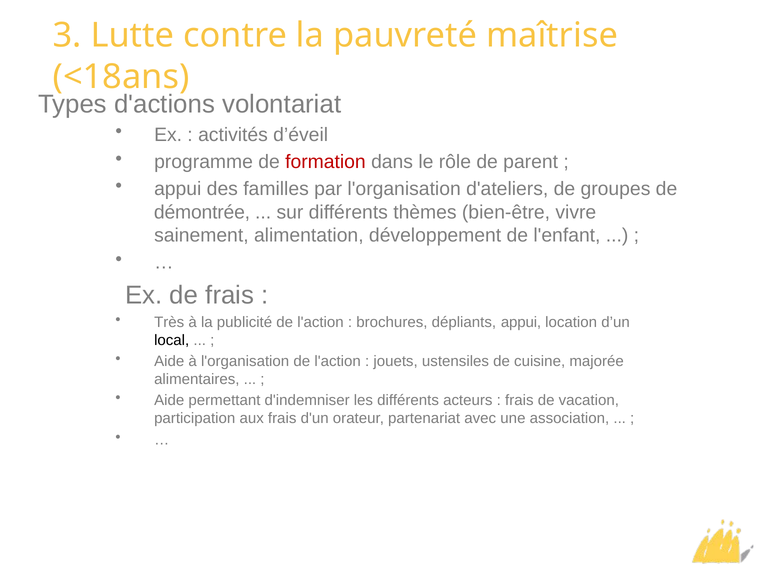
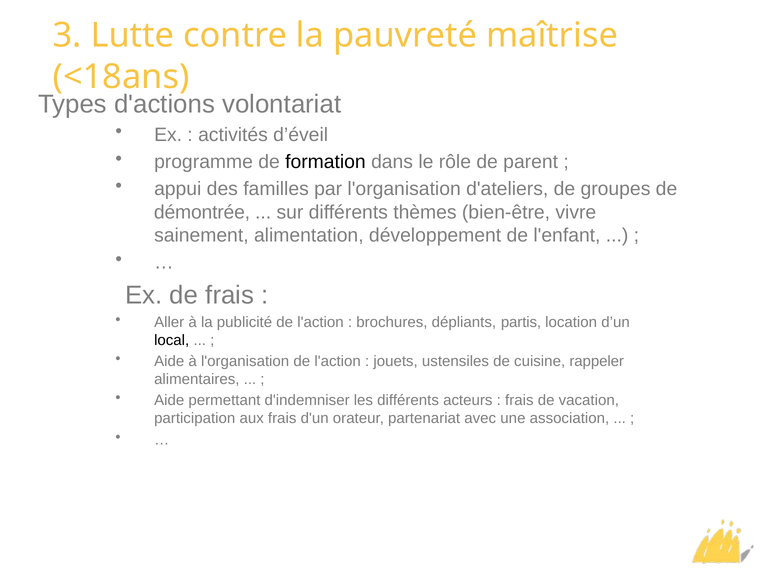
formation colour: red -> black
Très: Très -> Aller
dépliants appui: appui -> partis
majorée: majorée -> rappeler
